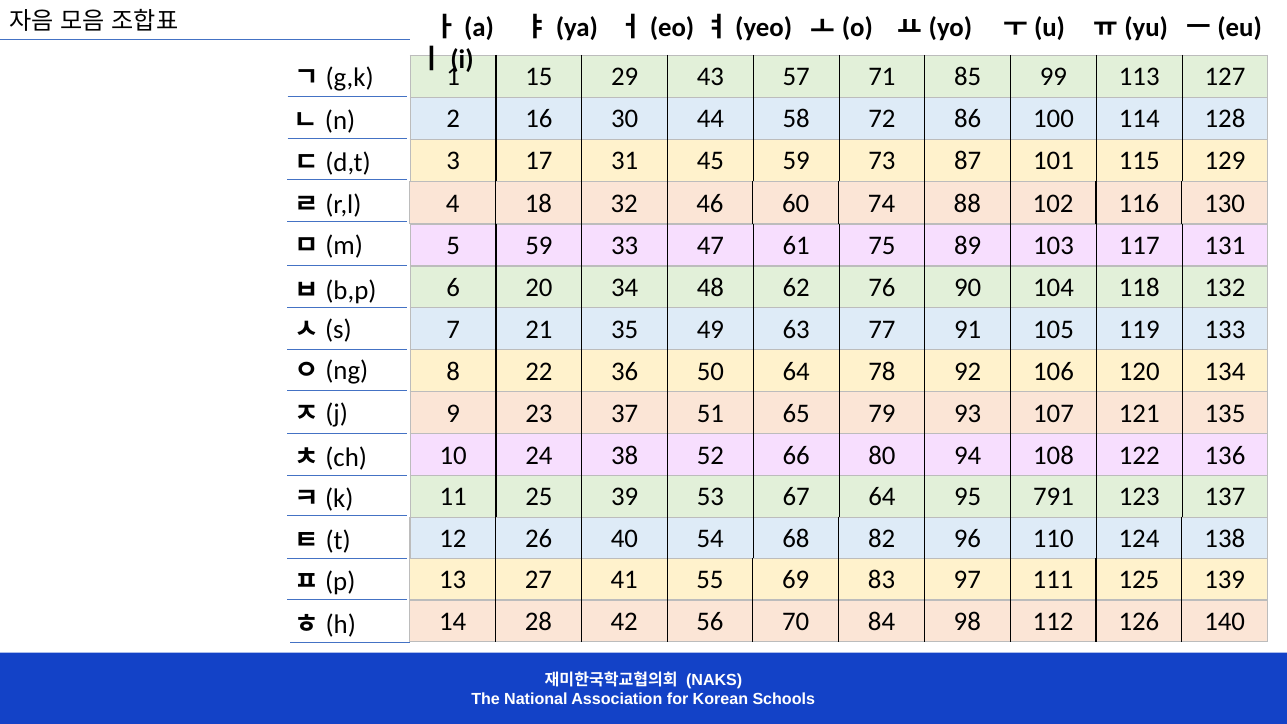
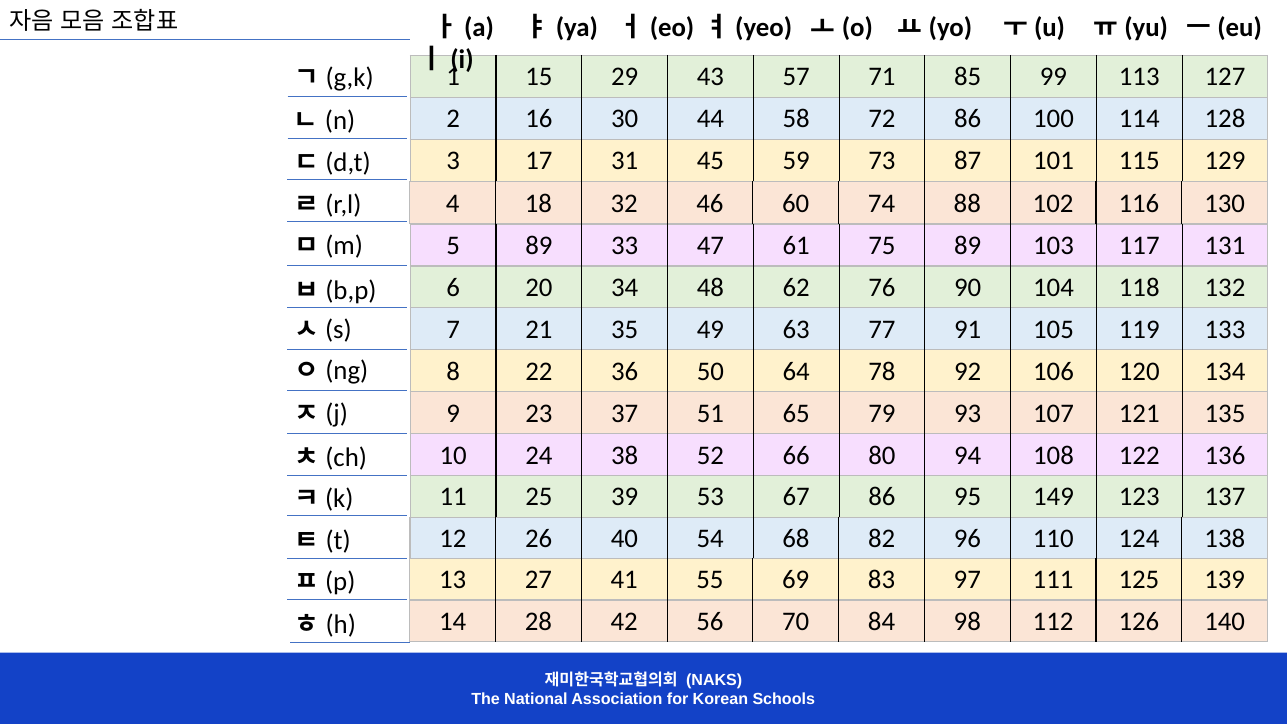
5 59: 59 -> 89
67 64: 64 -> 86
791: 791 -> 149
